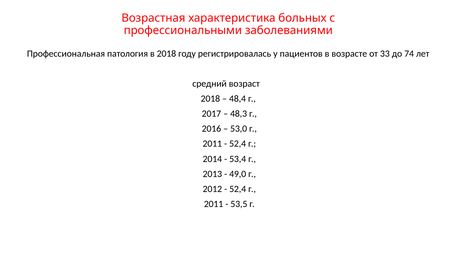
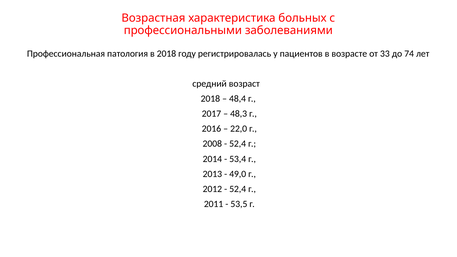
53,0: 53,0 -> 22,0
2011 at (212, 144): 2011 -> 2008
